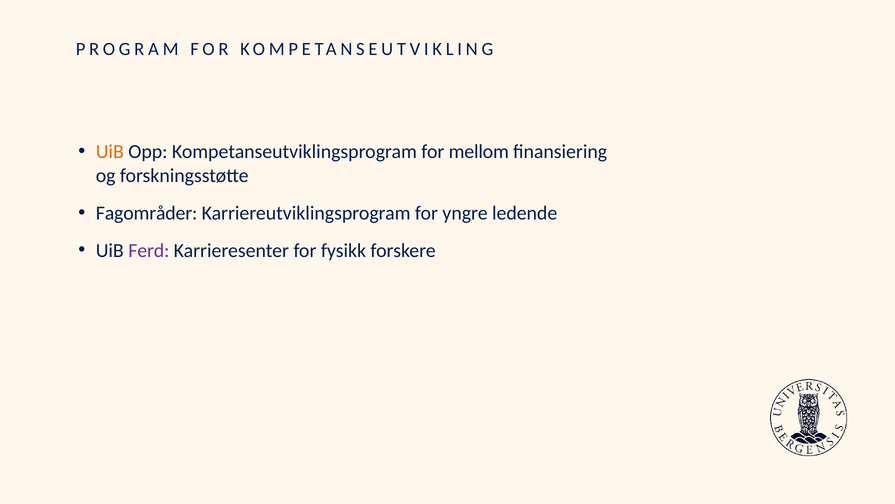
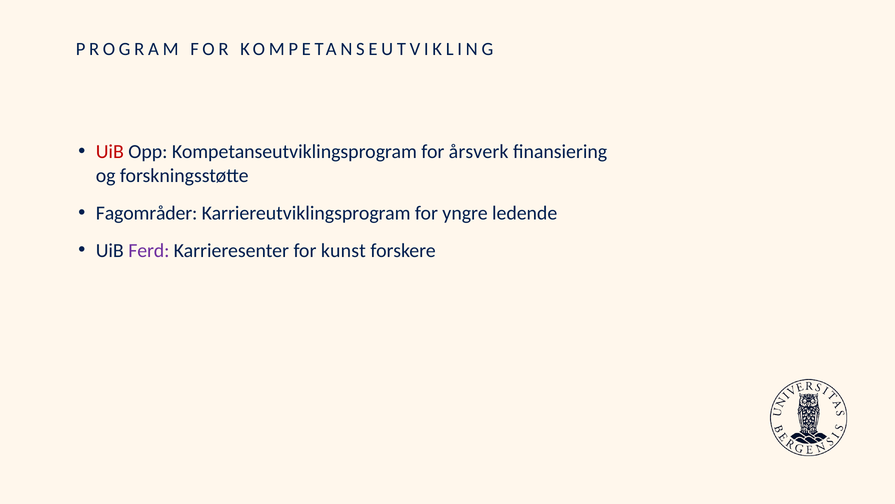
UiB at (110, 152) colour: orange -> red
mellom: mellom -> årsverk
fysikk: fysikk -> kunst
